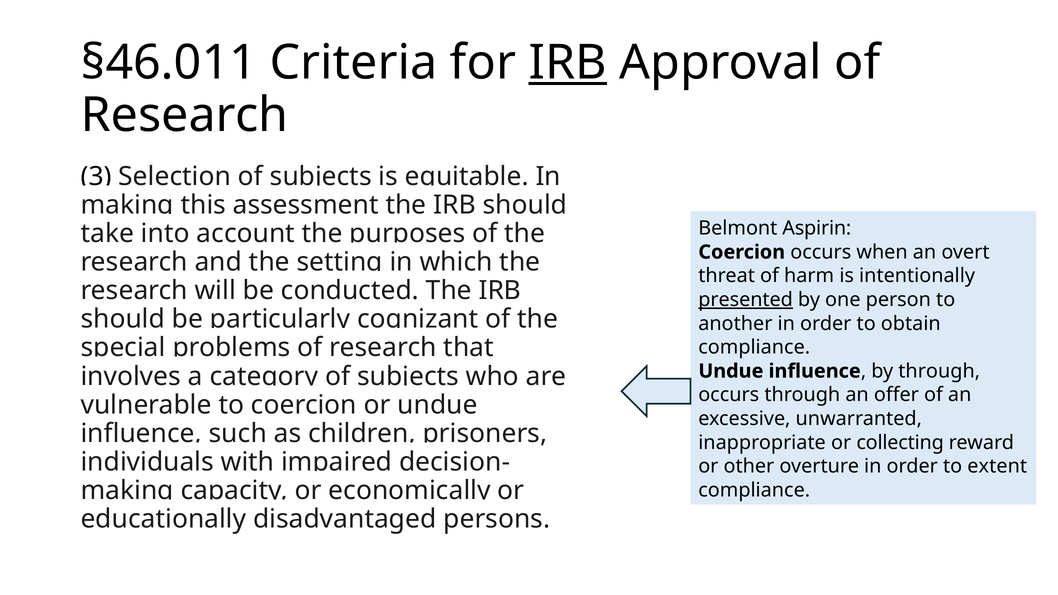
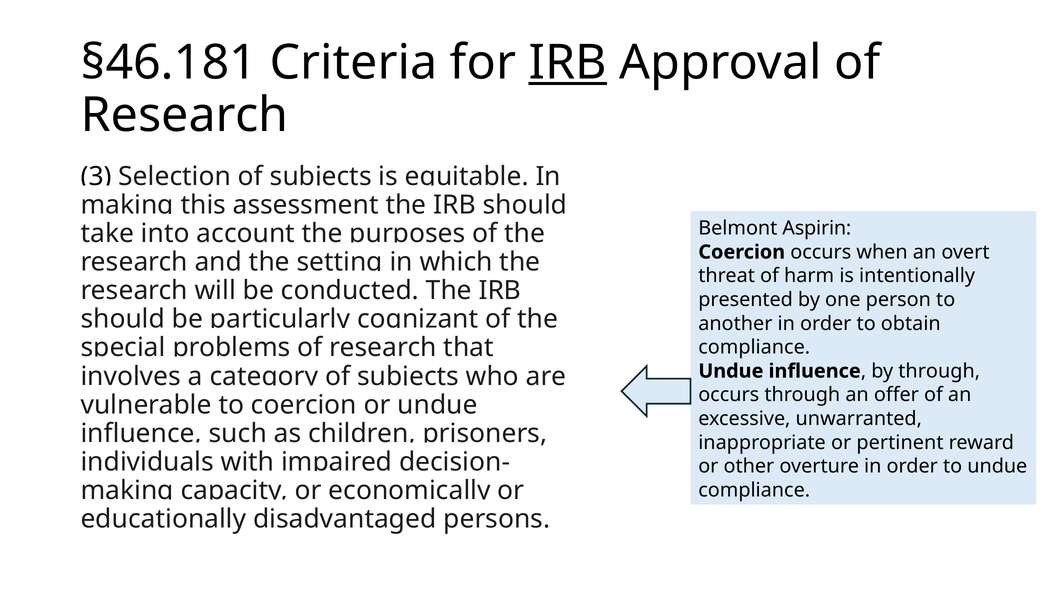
§46.011: §46.011 -> §46.181
presented underline: present -> none
collecting: collecting -> pertinent
to extent: extent -> undue
